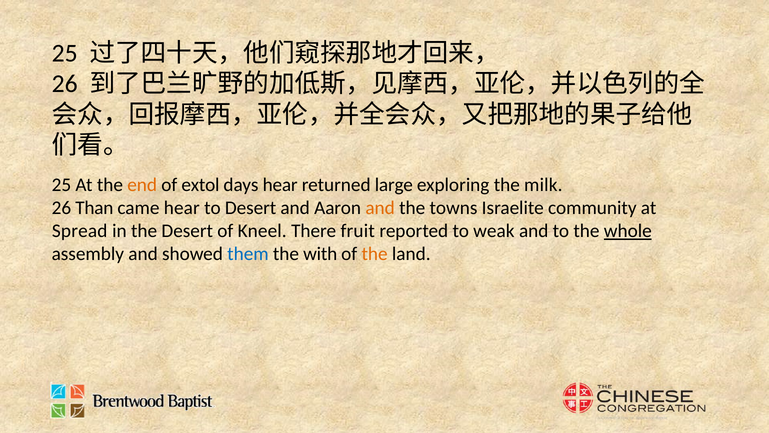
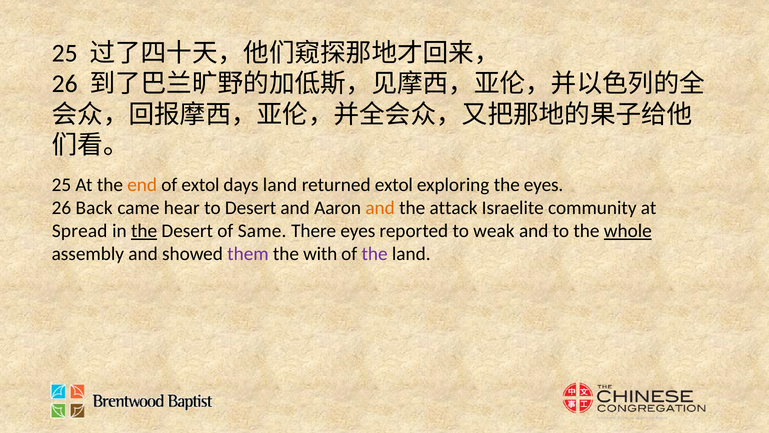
days hear: hear -> land
returned large: large -> extol
the milk: milk -> eyes
Than: Than -> Back
towns: towns -> attack
the at (144, 231) underline: none -> present
Kneel: Kneel -> Same
There fruit: fruit -> eyes
them colour: blue -> purple
the at (375, 254) colour: orange -> purple
